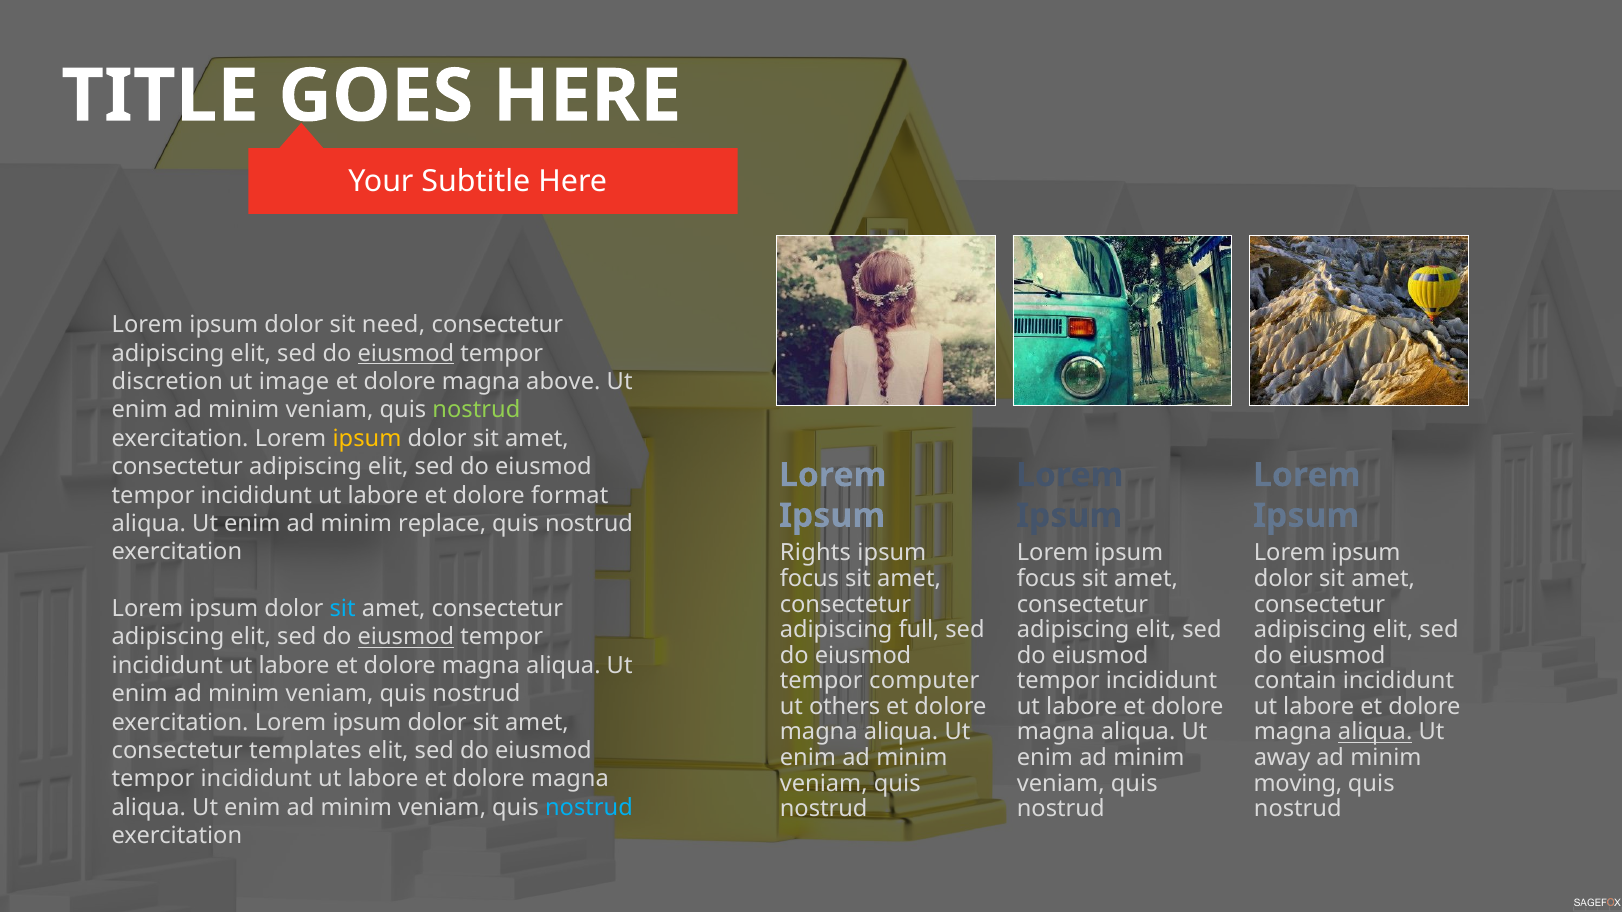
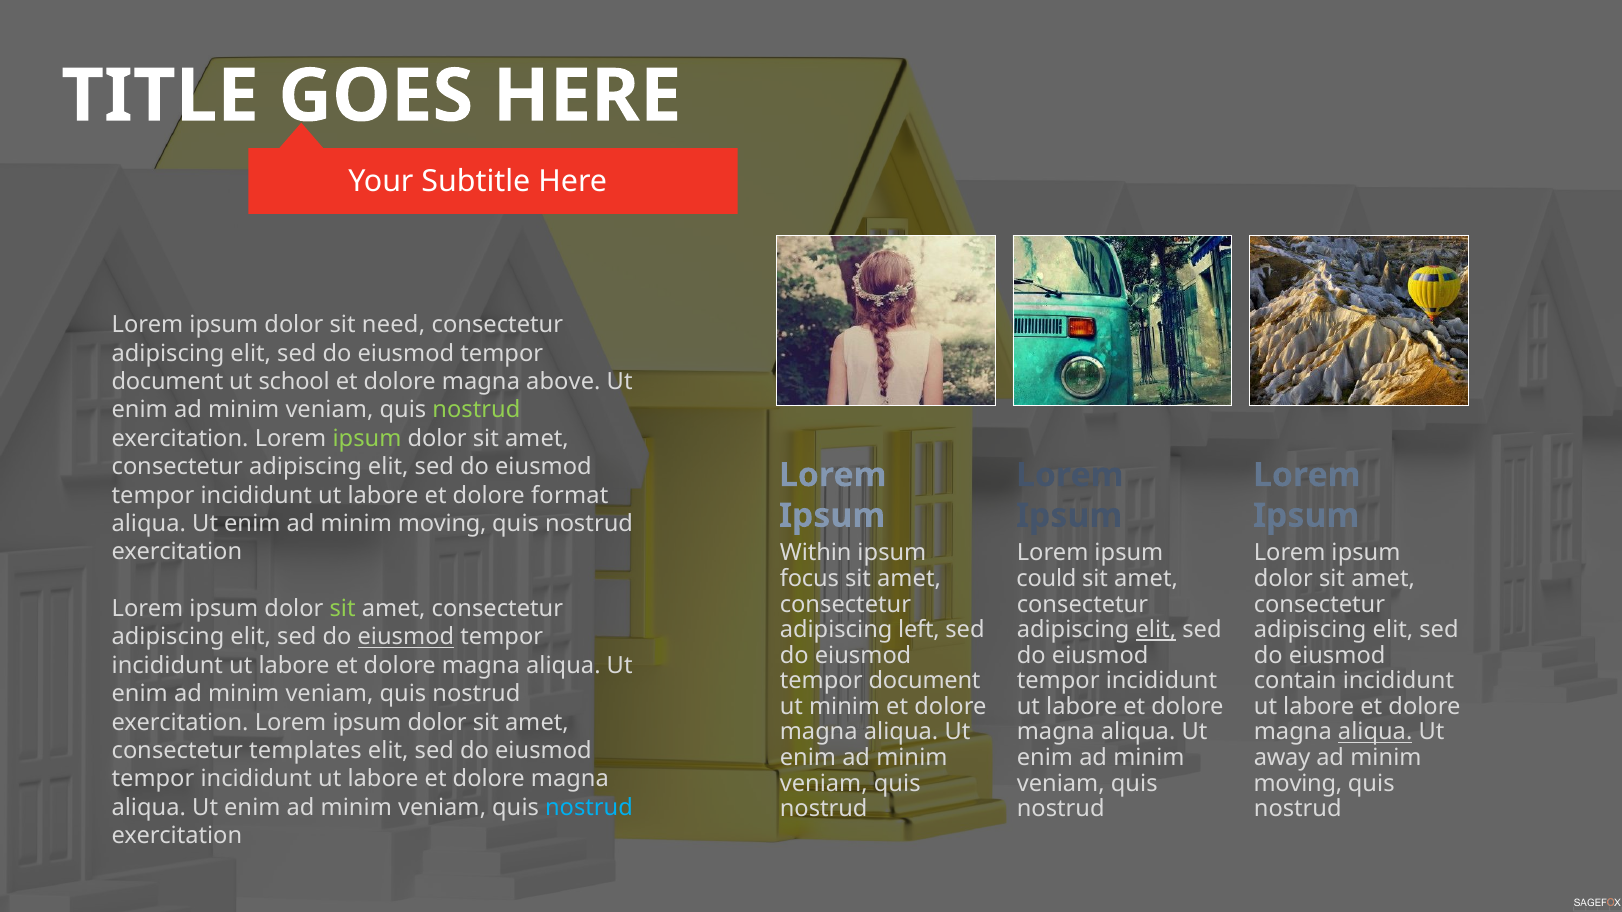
eiusmod at (406, 353) underline: present -> none
discretion at (167, 382): discretion -> document
image: image -> school
ipsum at (367, 439) colour: yellow -> light green
enim ad minim replace: replace -> moving
Rights: Rights -> Within
focus at (1046, 579): focus -> could
sit at (343, 609) colour: light blue -> light green
full: full -> left
elit at (1156, 630) underline: none -> present
computer at (924, 681): computer -> document
ut others: others -> minim
